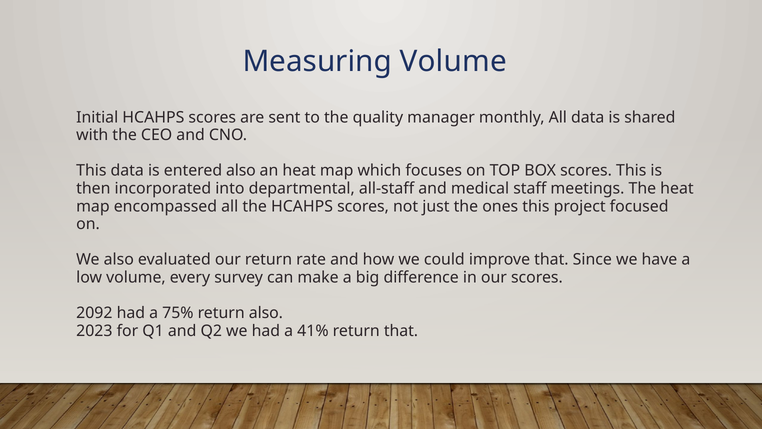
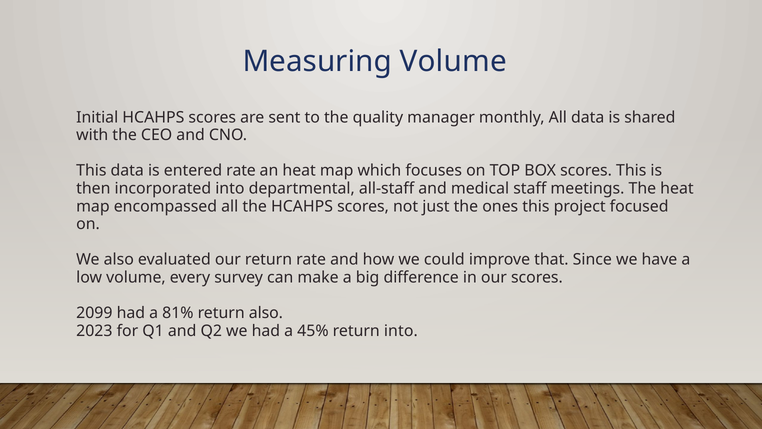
entered also: also -> rate
2092: 2092 -> 2099
75%: 75% -> 81%
41%: 41% -> 45%
return that: that -> into
